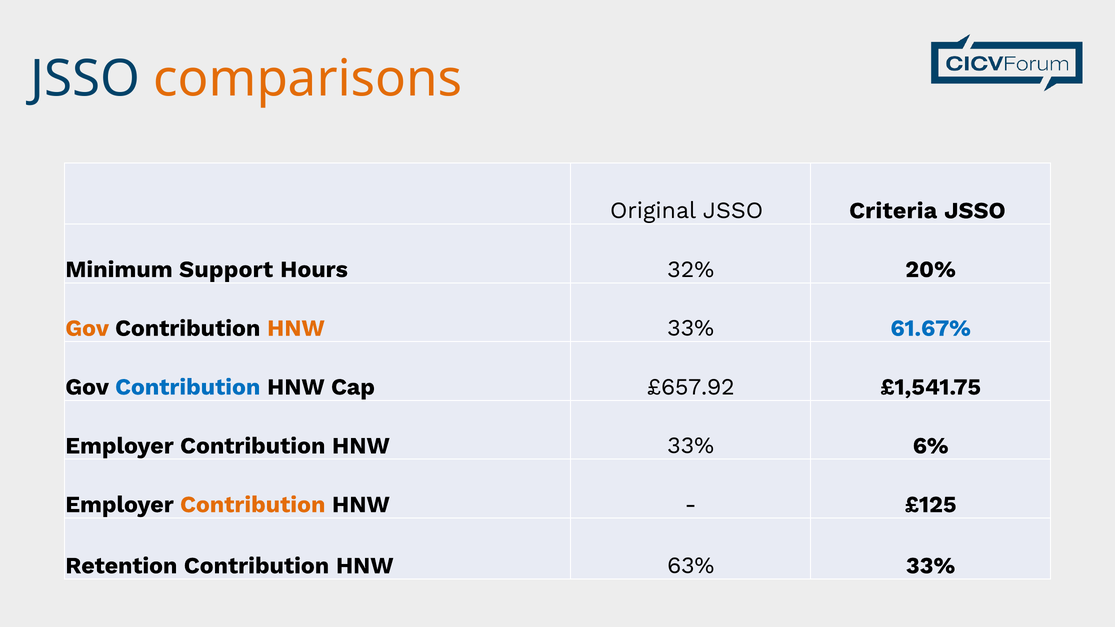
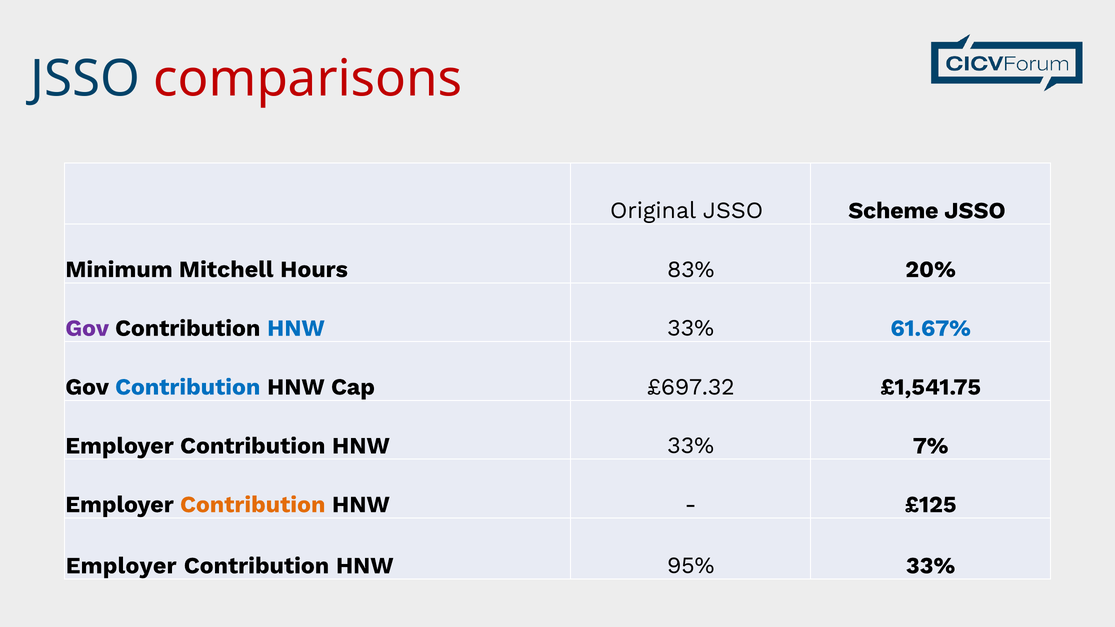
comparisons colour: orange -> red
Criteria: Criteria -> Scheme
Support: Support -> Mitchell
32%: 32% -> 83%
Gov at (87, 328) colour: orange -> purple
HNW at (296, 328) colour: orange -> blue
£657.92: £657.92 -> £697.32
6%: 6% -> 7%
Retention at (121, 566): Retention -> Employer
63%: 63% -> 95%
